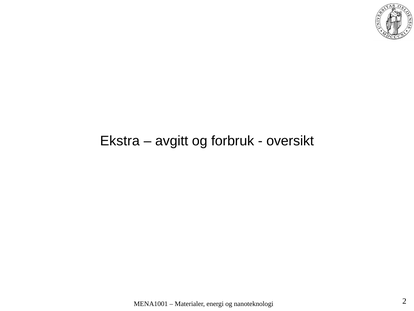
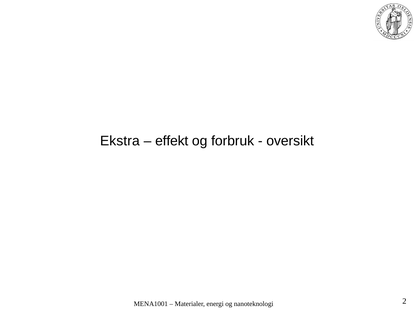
avgitt: avgitt -> effekt
